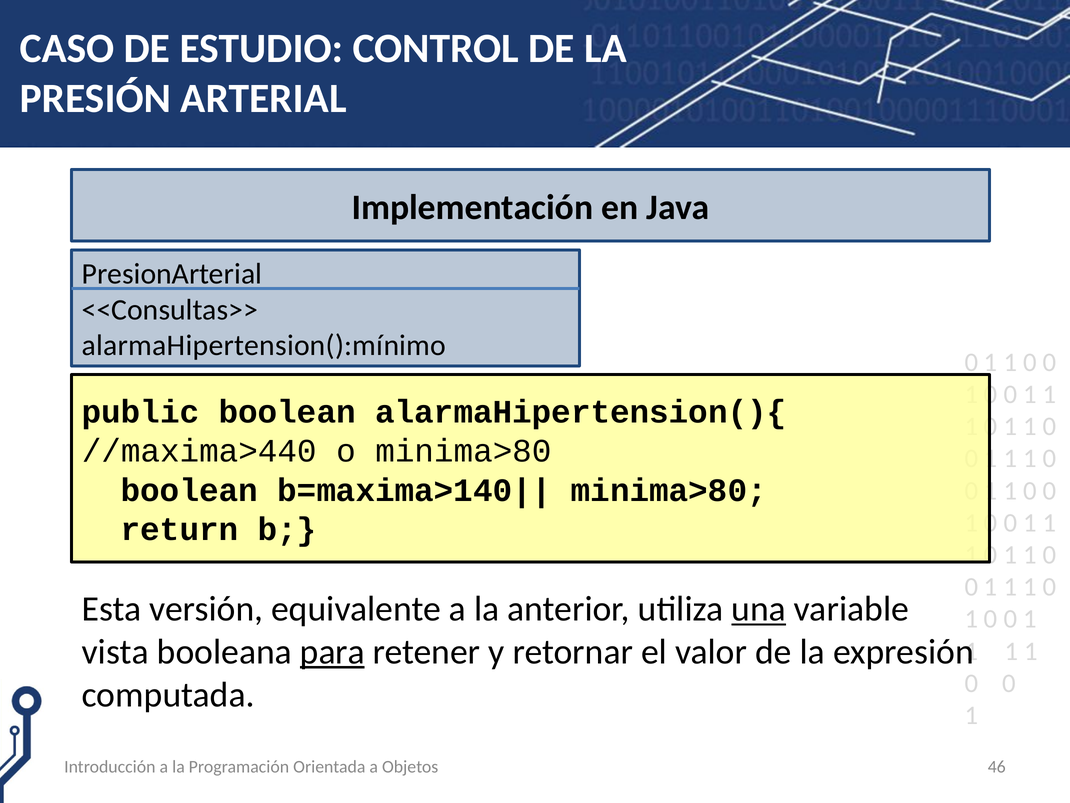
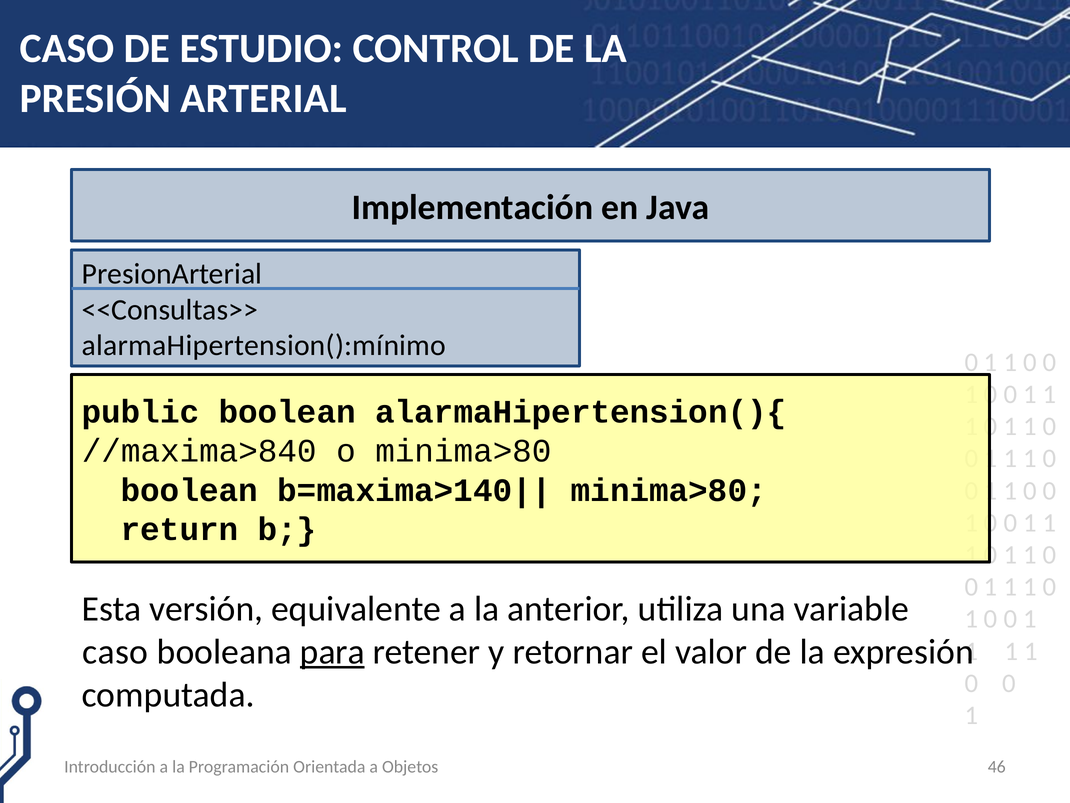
//maxima>440: //maxima>440 -> //maxima>840
una underline: present -> none
vista at (115, 651): vista -> caso
